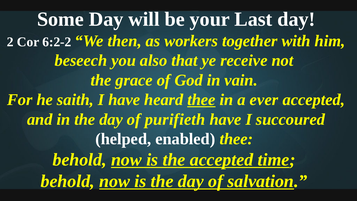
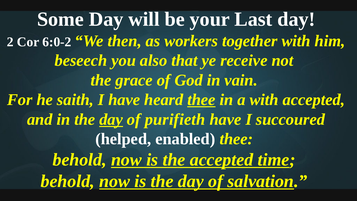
6:2-2: 6:2-2 -> 6:0-2
a ever: ever -> with
day at (111, 119) underline: none -> present
